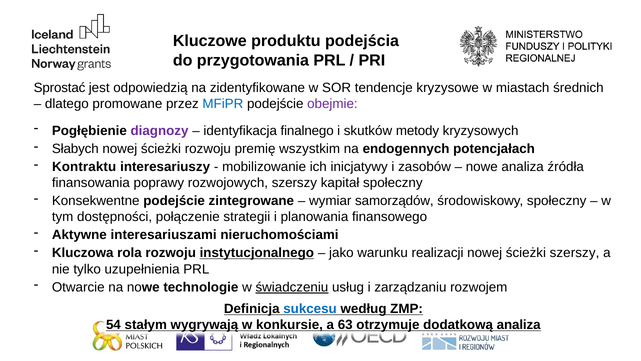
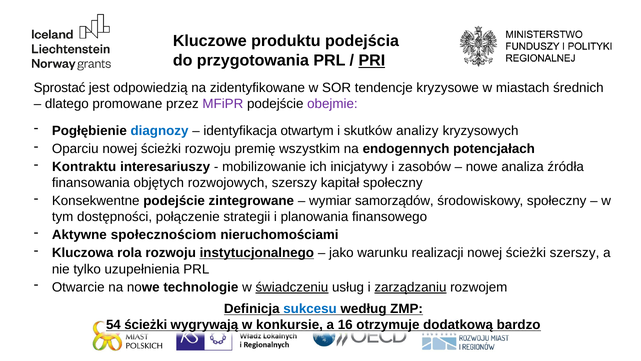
PRI underline: none -> present
MFiPR colour: blue -> purple
diagnozy colour: purple -> blue
finalnego: finalnego -> otwartym
metody: metody -> analizy
Słabych: Słabych -> Oparciu
poprawy: poprawy -> objętych
interesariuszami: interesariuszami -> społecznościom
zarządzaniu underline: none -> present
54 stałym: stałym -> ścieżki
63: 63 -> 16
dodatkową analiza: analiza -> bardzo
